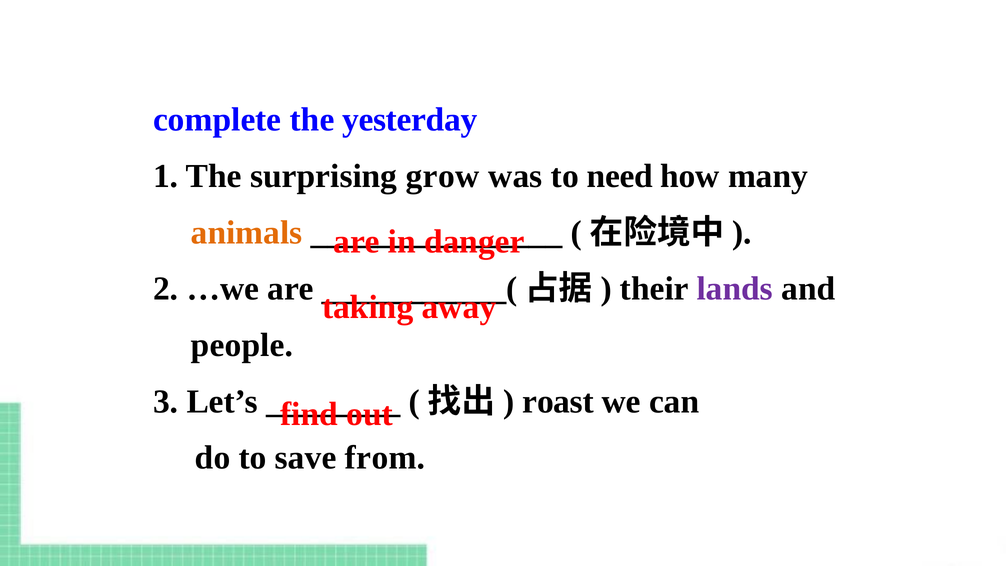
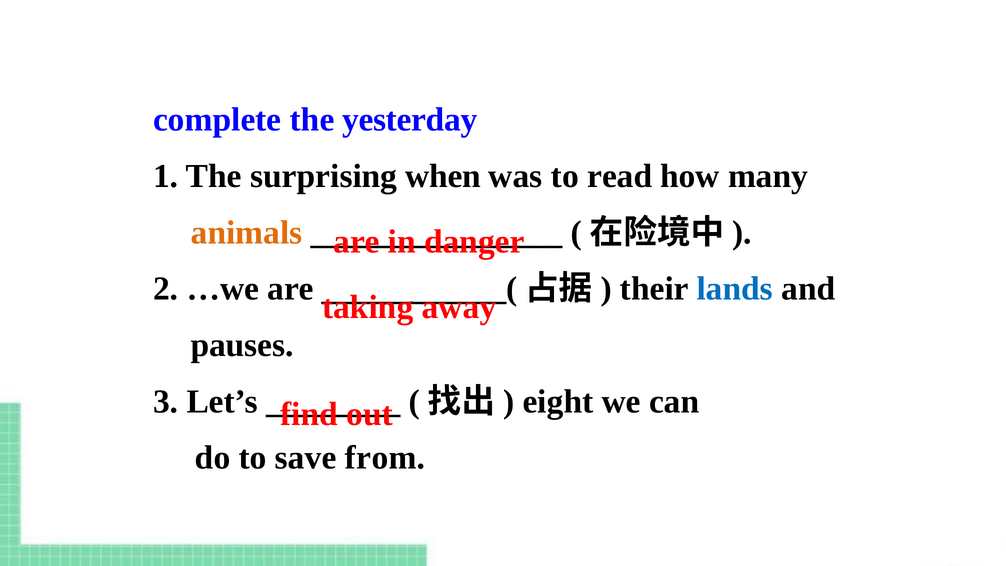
grow: grow -> when
need: need -> read
lands colour: purple -> blue
people: people -> pauses
roast: roast -> eight
